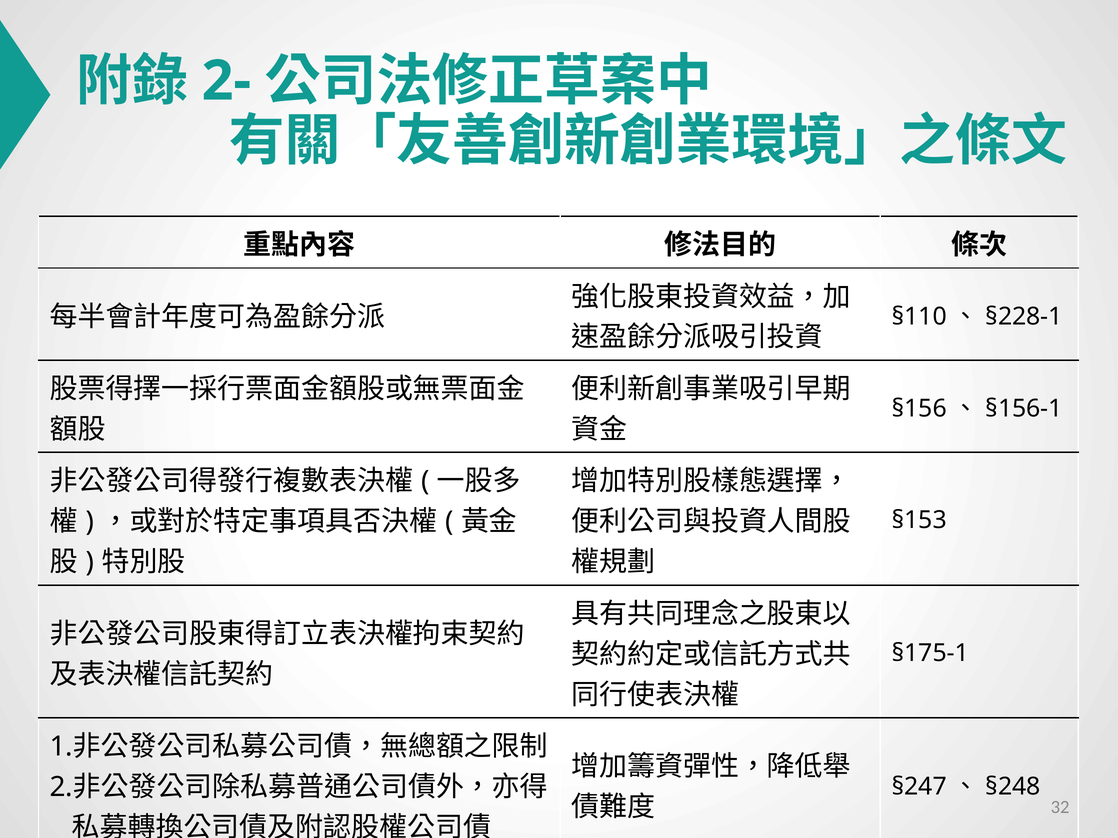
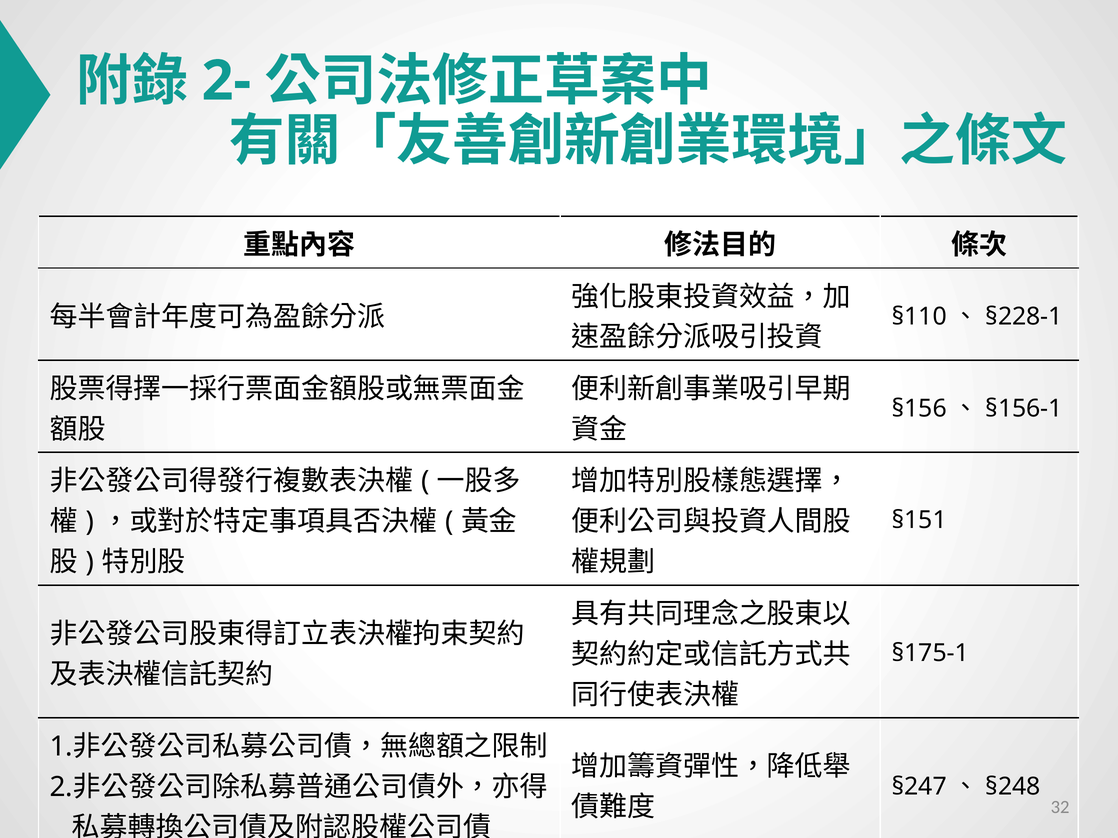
§153: §153 -> §151
